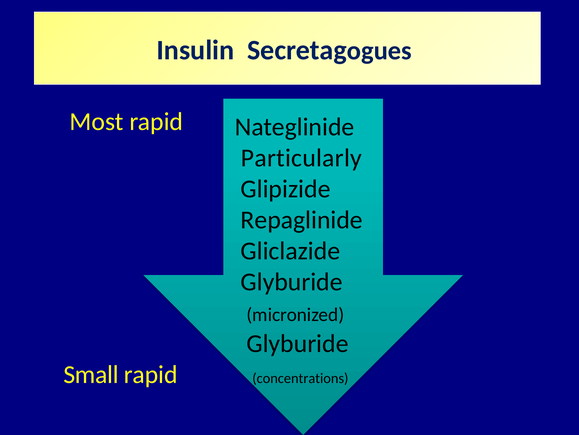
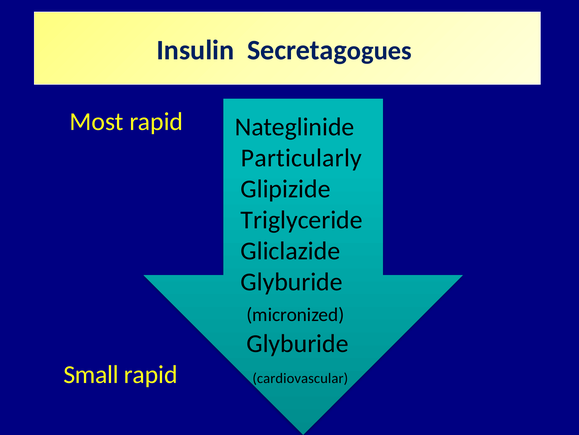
Repaglinide: Repaglinide -> Triglyceride
concentrations: concentrations -> cardiovascular
